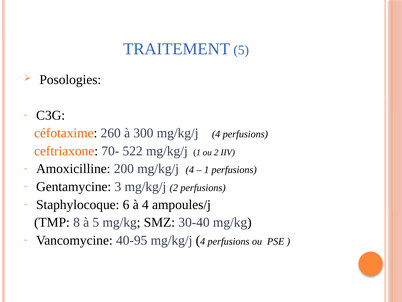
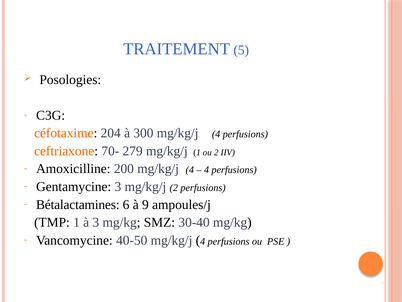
260: 260 -> 204
522: 522 -> 279
1 at (207, 170): 1 -> 4
Staphylocoque: Staphylocoque -> Bétalactamines
à 4: 4 -> 9
TMP 8: 8 -> 1
à 5: 5 -> 3
40-95: 40-95 -> 40-50
